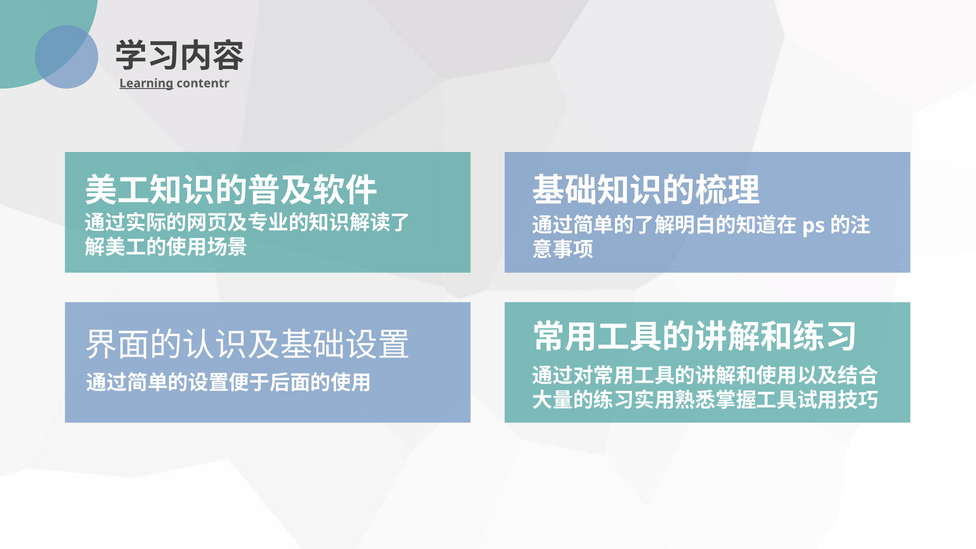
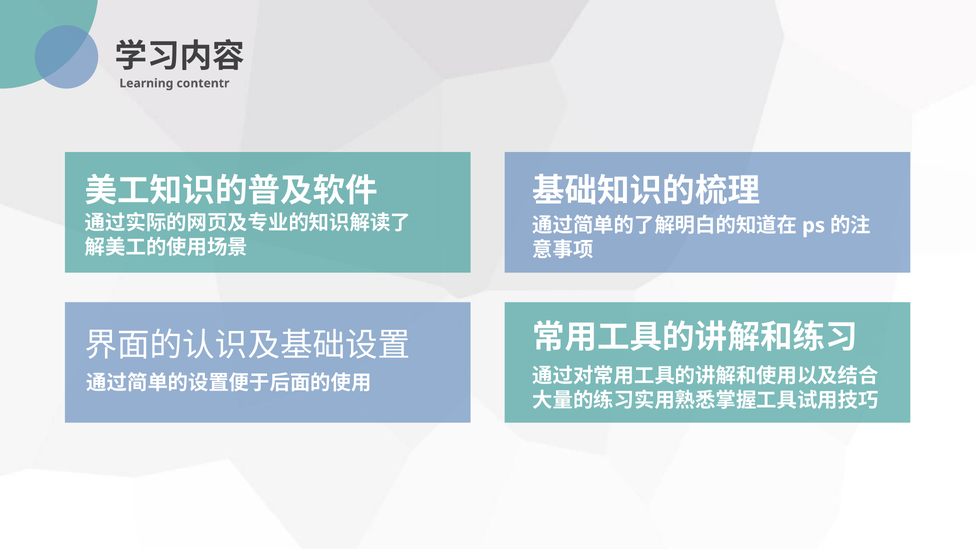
Learning underline: present -> none
